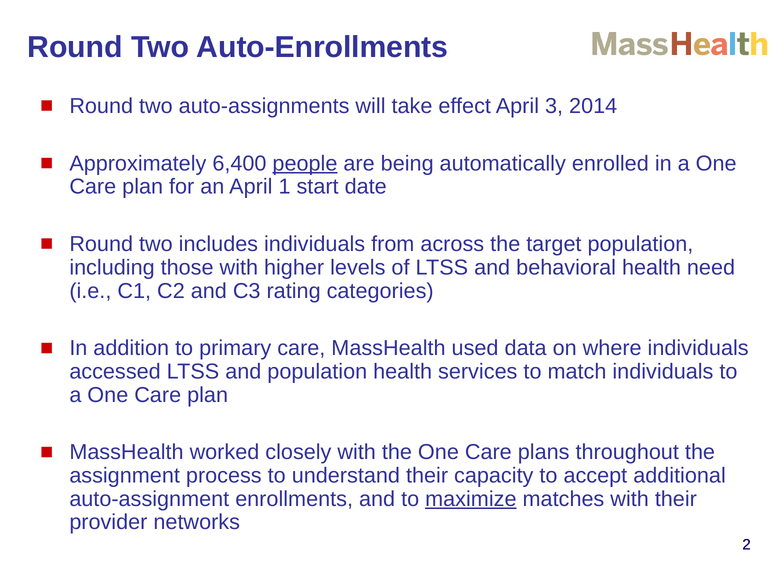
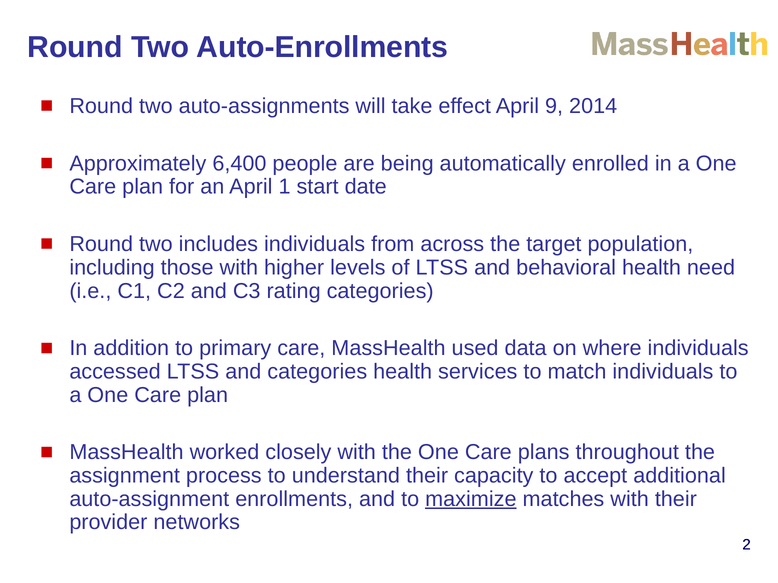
3: 3 -> 9
people underline: present -> none
and population: population -> categories
